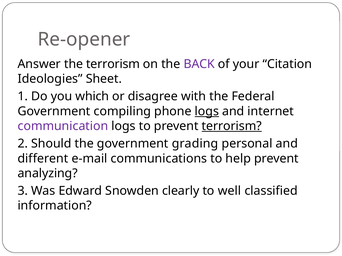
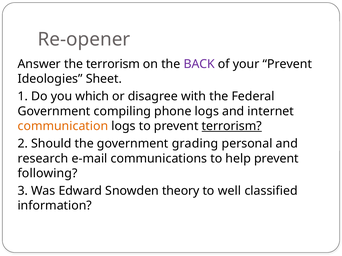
your Citation: Citation -> Prevent
logs at (207, 111) underline: present -> none
communication colour: purple -> orange
different: different -> research
analyzing: analyzing -> following
clearly: clearly -> theory
